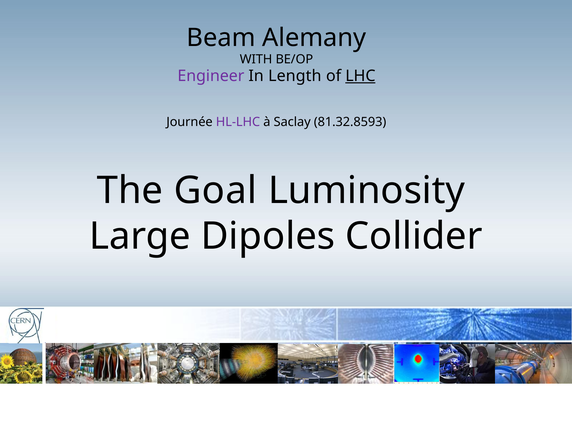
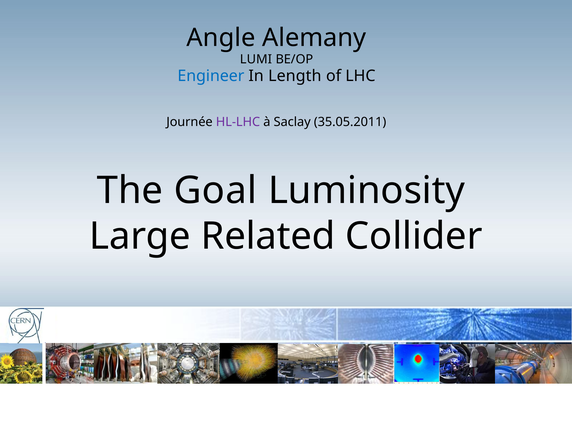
Beam: Beam -> Angle
WITH: WITH -> LUMI
Engineer colour: purple -> blue
LHC underline: present -> none
81.32.8593: 81.32.8593 -> 35.05.2011
Dipoles: Dipoles -> Related
